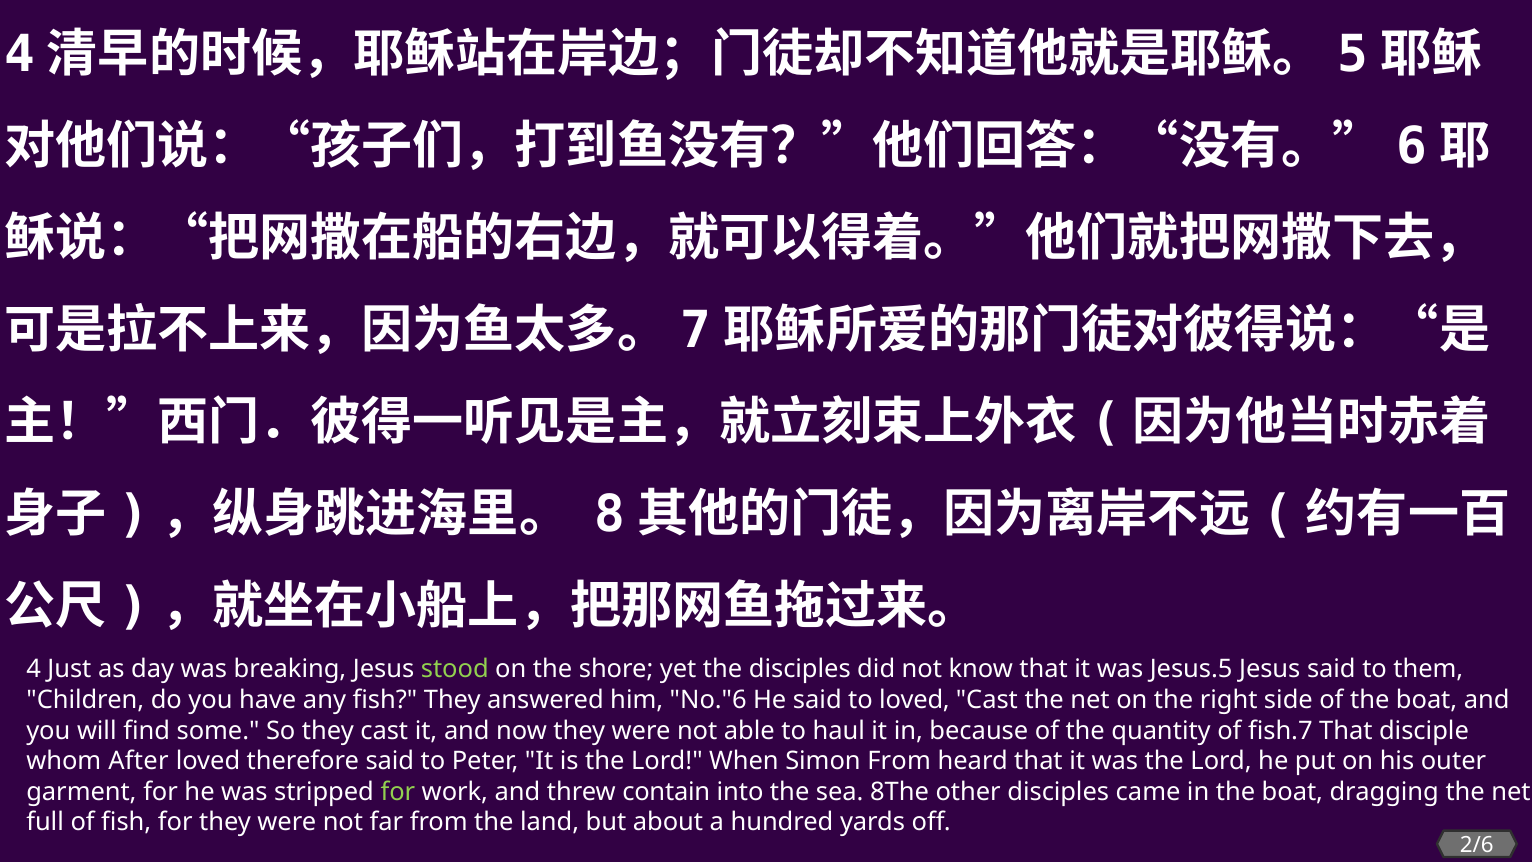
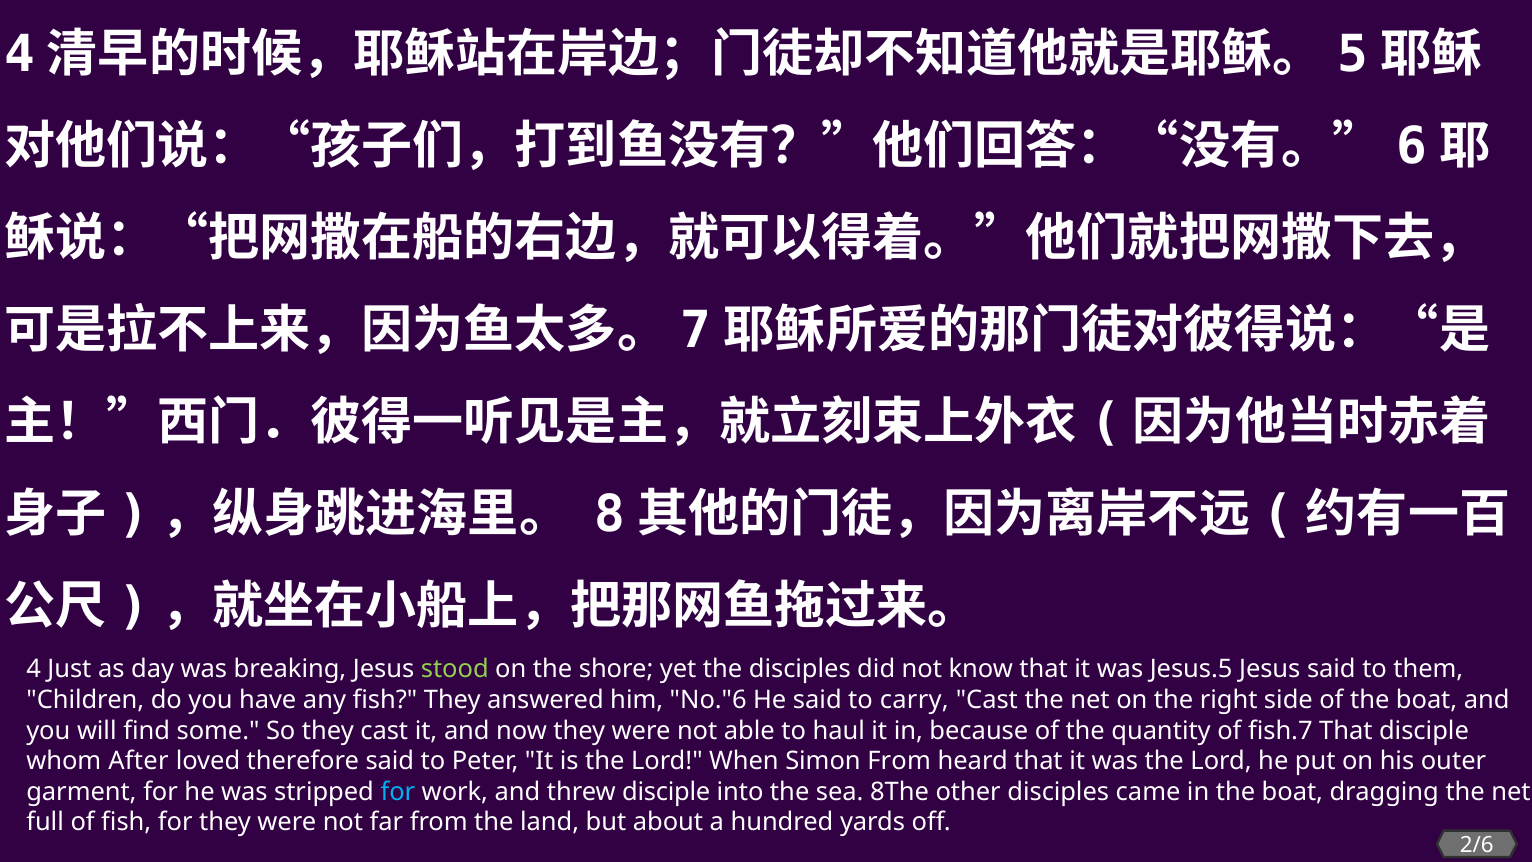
to loved: loved -> carry
for at (398, 792) colour: light green -> light blue
threw contain: contain -> disciple
